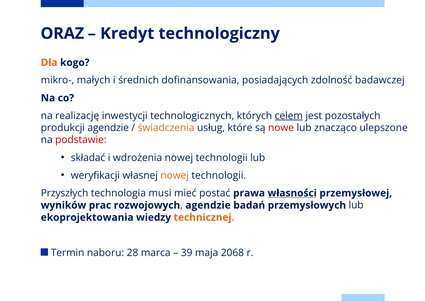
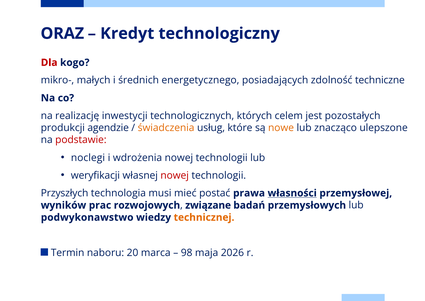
Dla colour: orange -> red
dofinansowania: dofinansowania -> energetycznego
badawczej: badawczej -> techniczne
celem underline: present -> none
nowe colour: red -> orange
składać: składać -> noclegi
nowej at (175, 175) colour: orange -> red
rozwojowych agendzie: agendzie -> związane
ekoprojektowania: ekoprojektowania -> podwykonawstwo
28: 28 -> 20
39: 39 -> 98
2068: 2068 -> 2026
